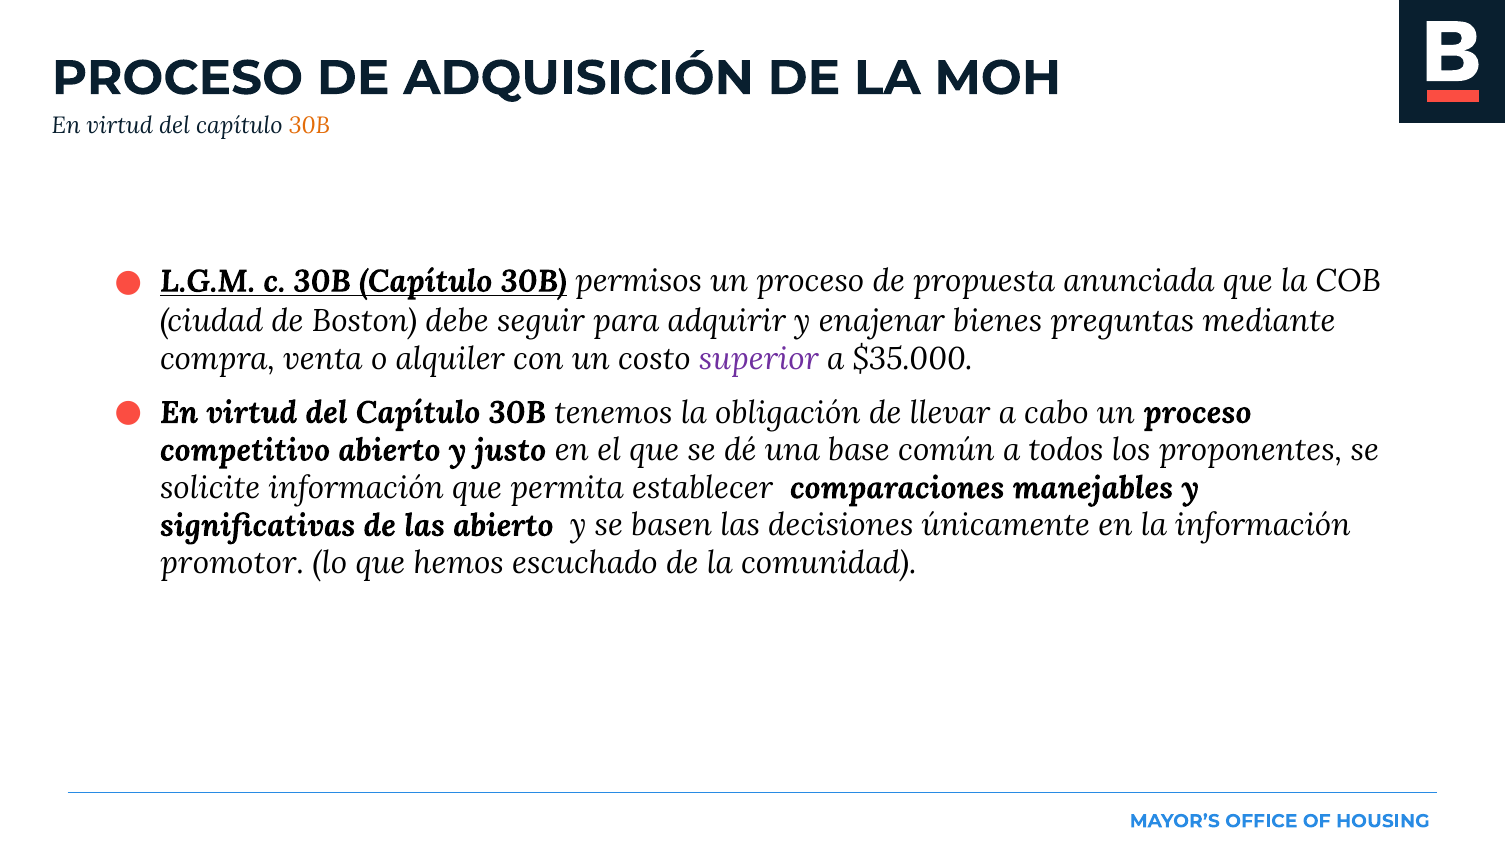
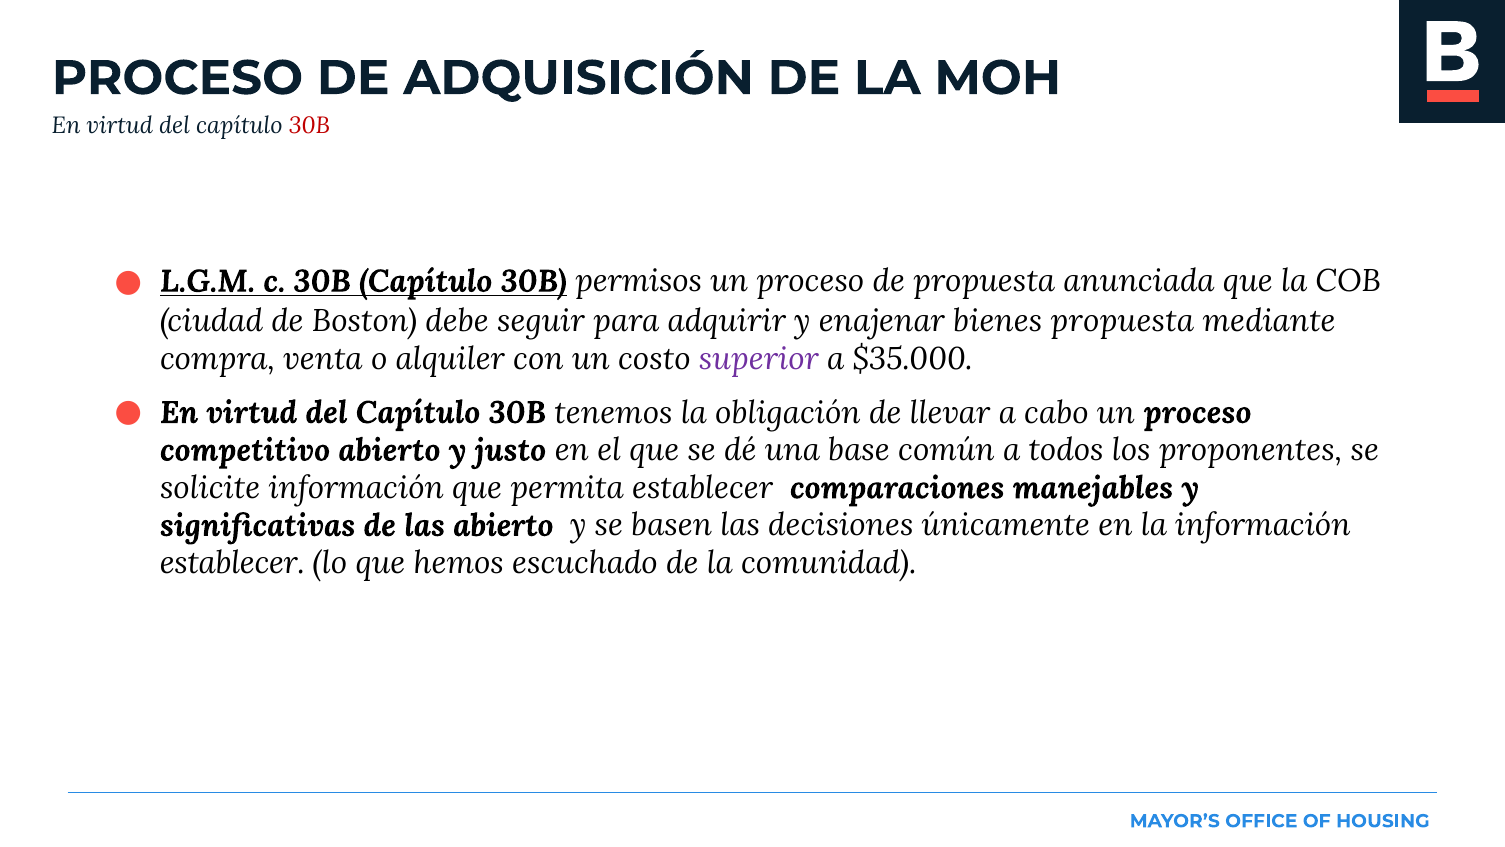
30B at (310, 126) colour: orange -> red
bienes preguntas: preguntas -> propuesta
promotor at (232, 563): promotor -> establecer
